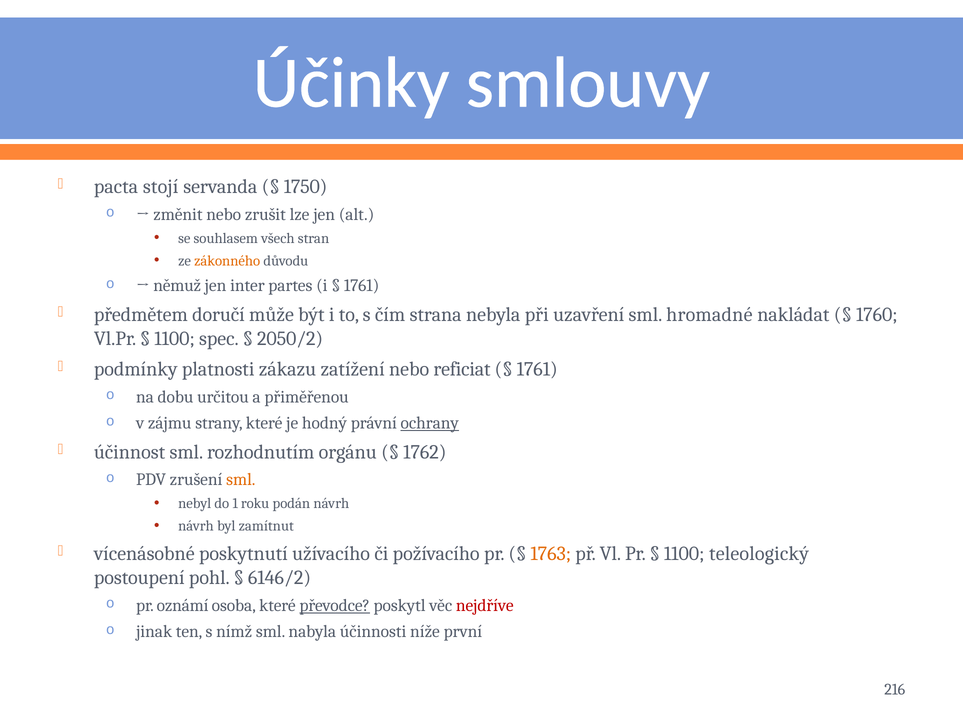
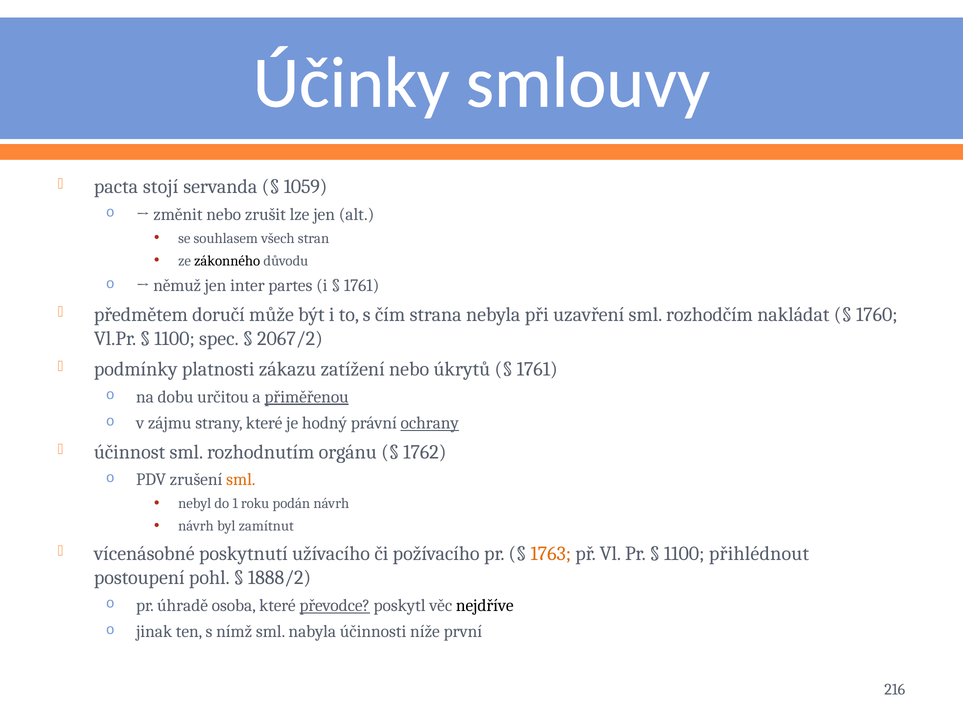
1750: 1750 -> 1059
zákonného colour: orange -> black
hromadné: hromadné -> rozhodčím
2050/2: 2050/2 -> 2067/2
reficiat: reficiat -> úkrytů
přiměřenou underline: none -> present
teleologický: teleologický -> přihlédnout
6146/2: 6146/2 -> 1888/2
oznámí: oznámí -> úhradě
nejdříve colour: red -> black
